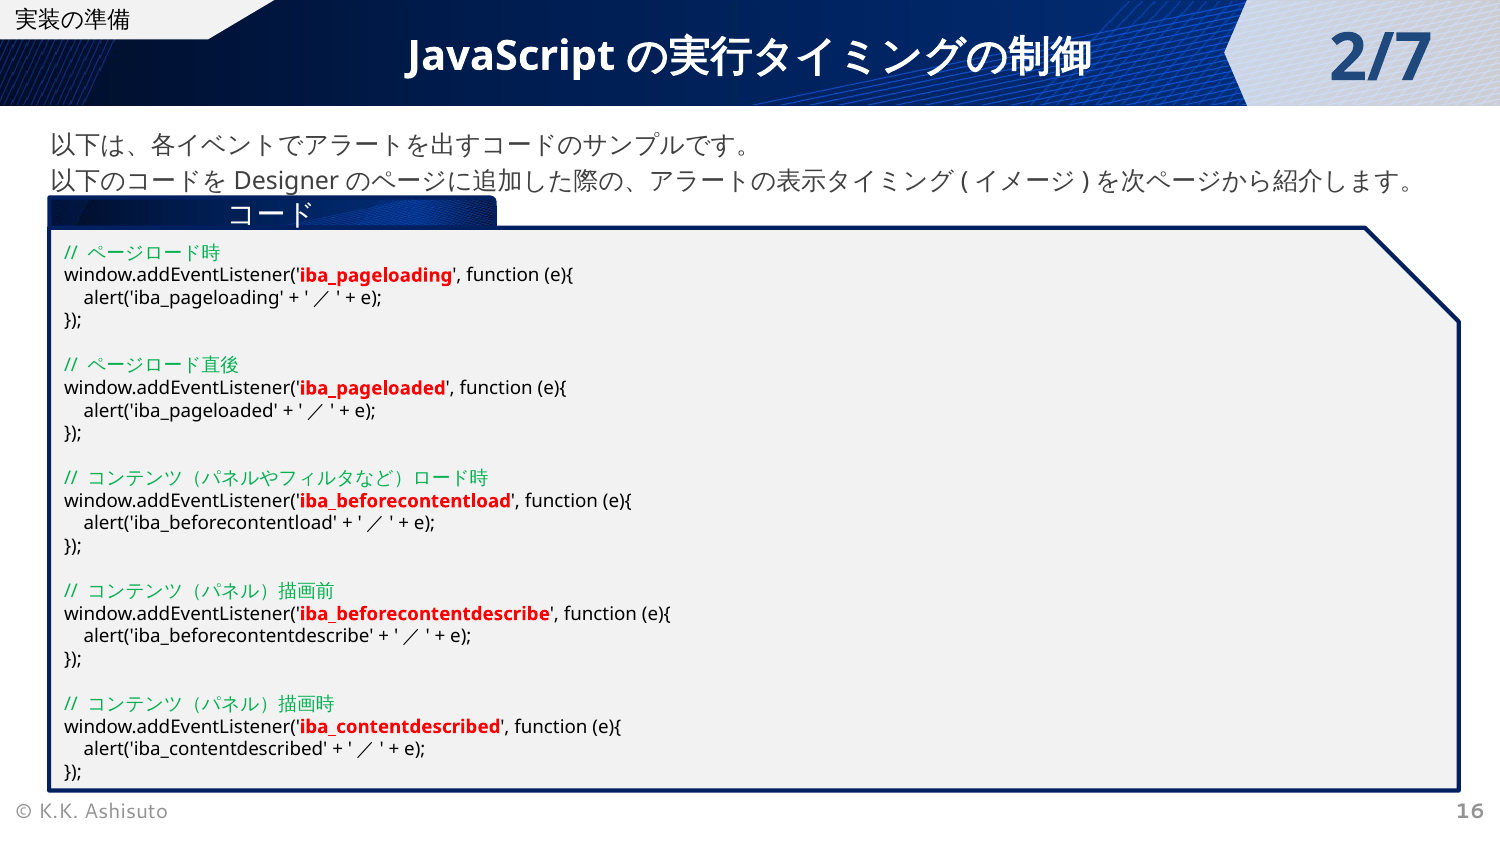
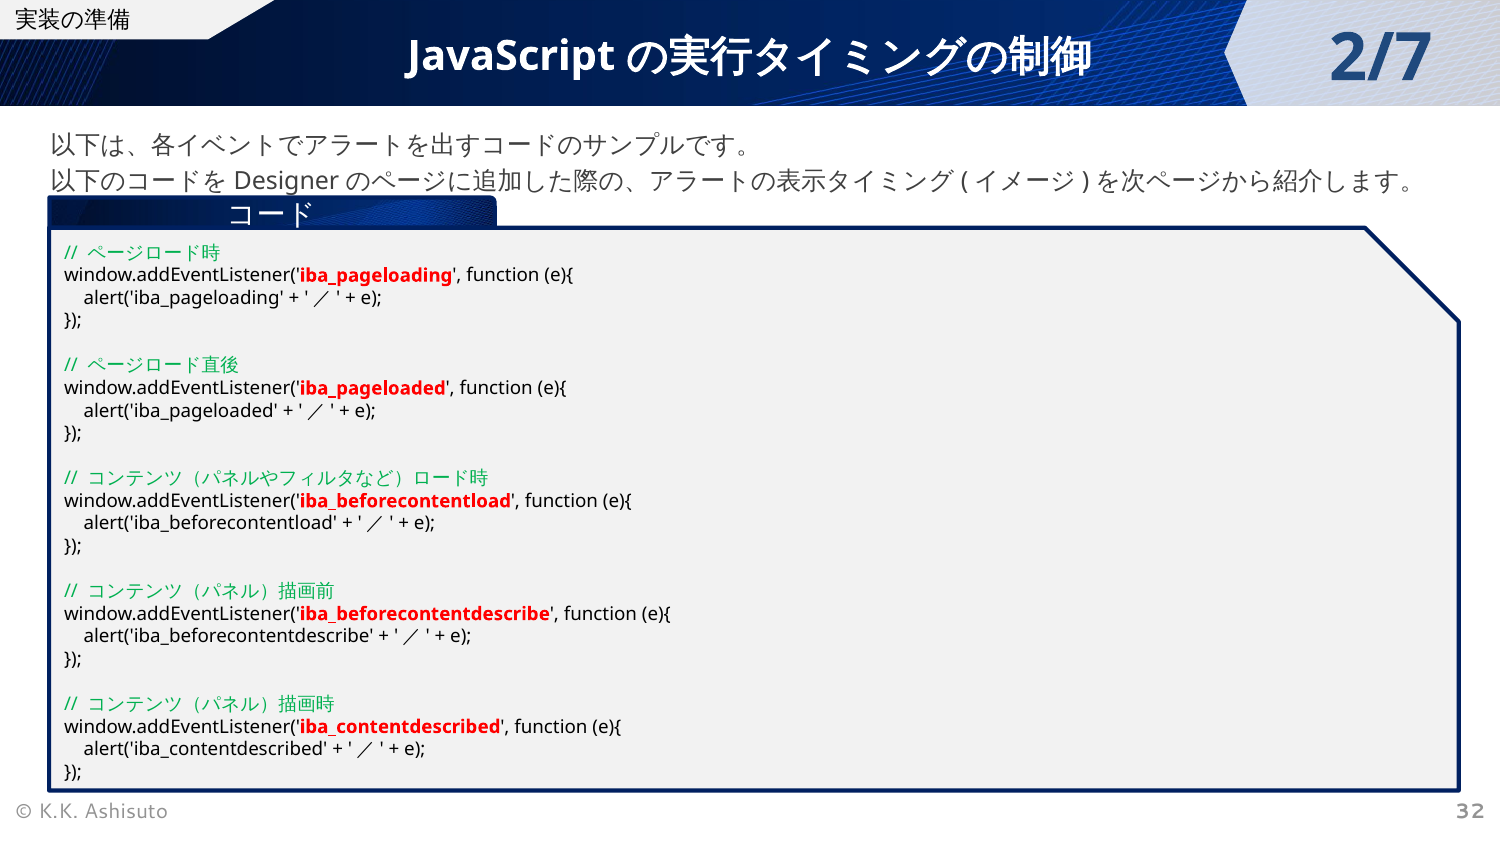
16: 16 -> 32
